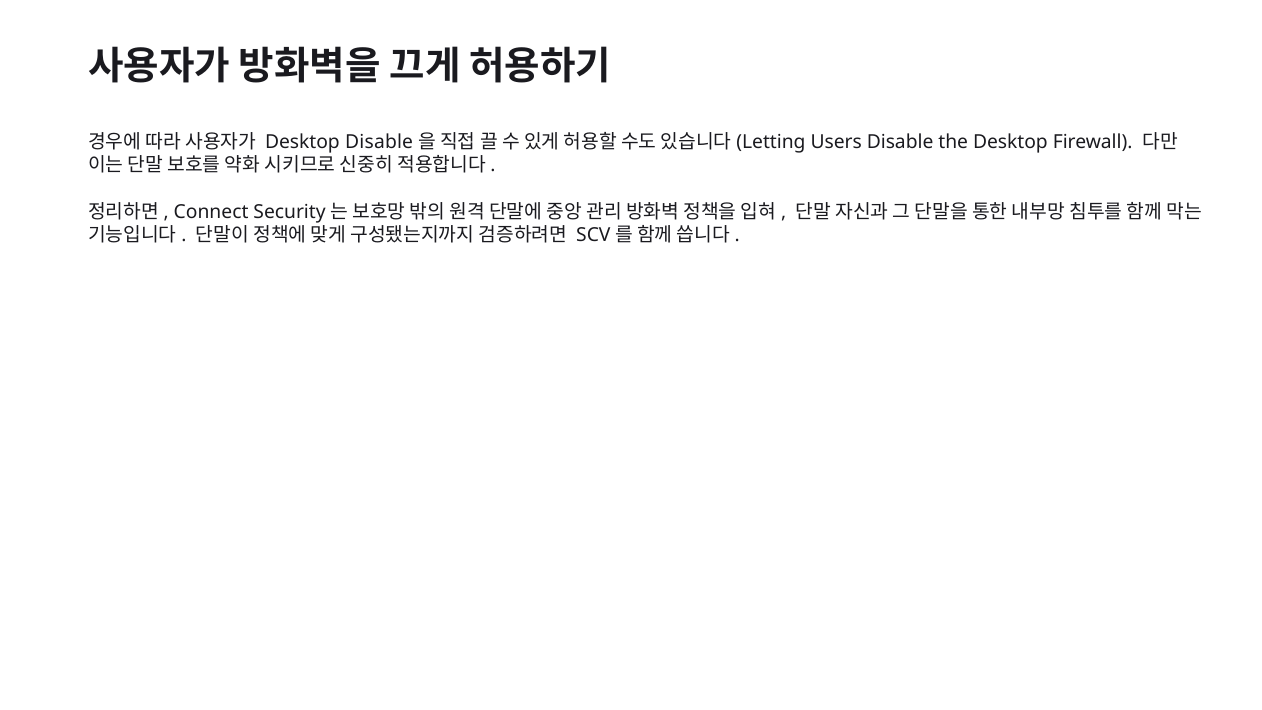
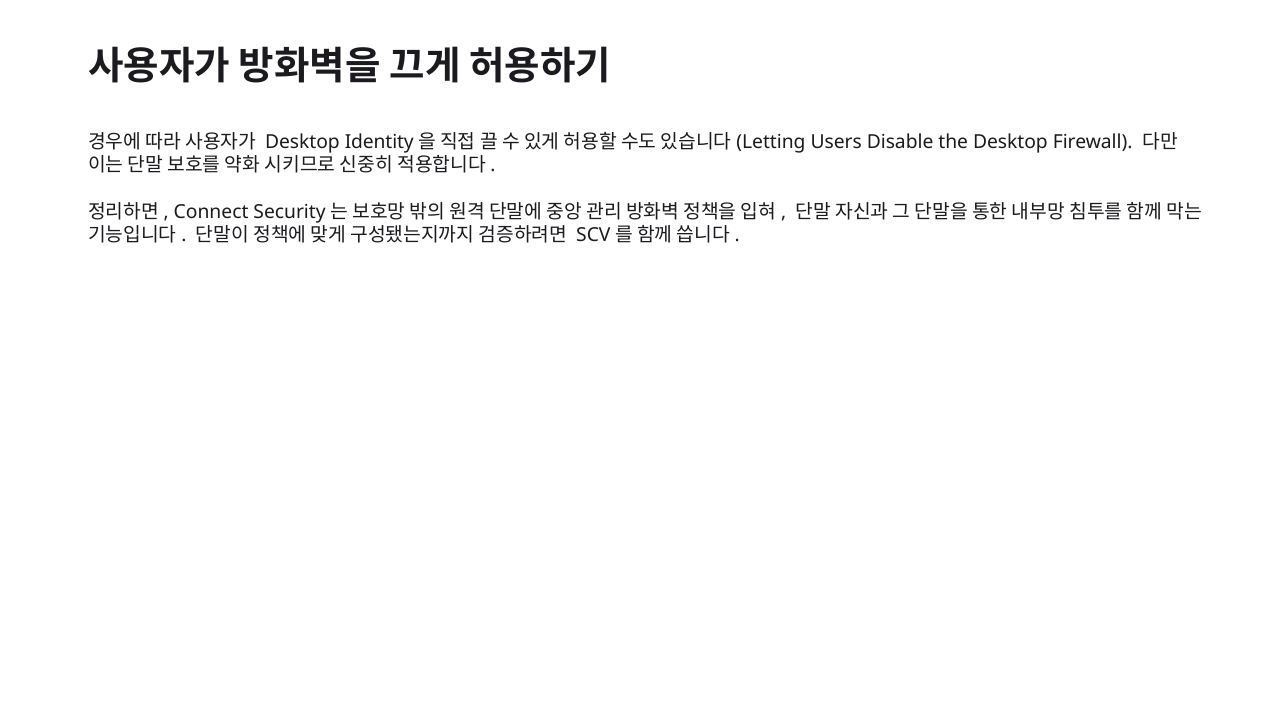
Desktop Disable: Disable -> Identity
